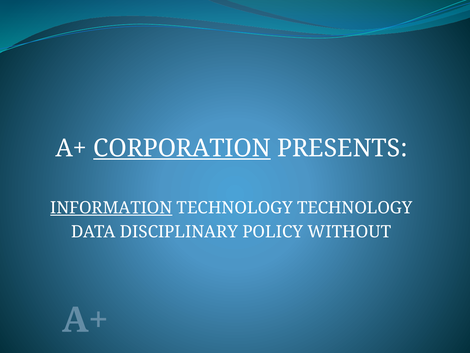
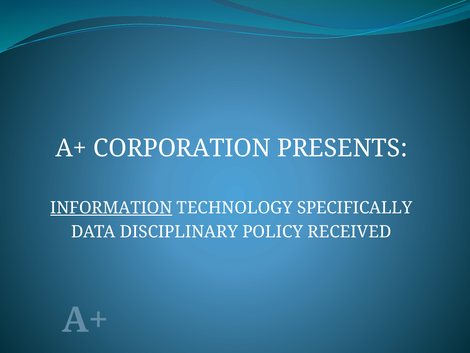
CORPORATION underline: present -> none
TECHNOLOGY TECHNOLOGY: TECHNOLOGY -> SPECIFICALLY
WITHOUT: WITHOUT -> RECEIVED
